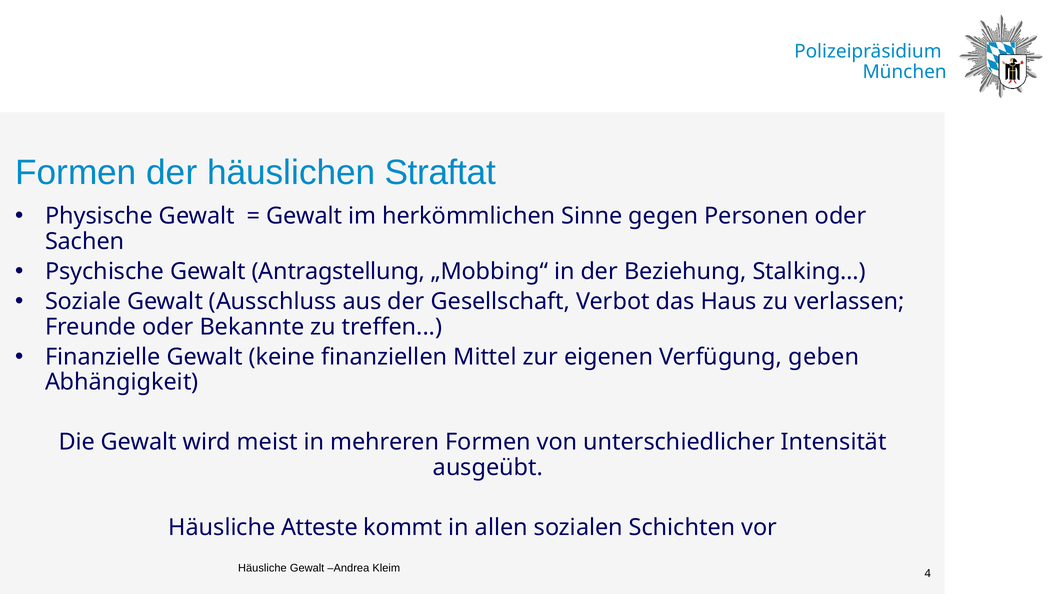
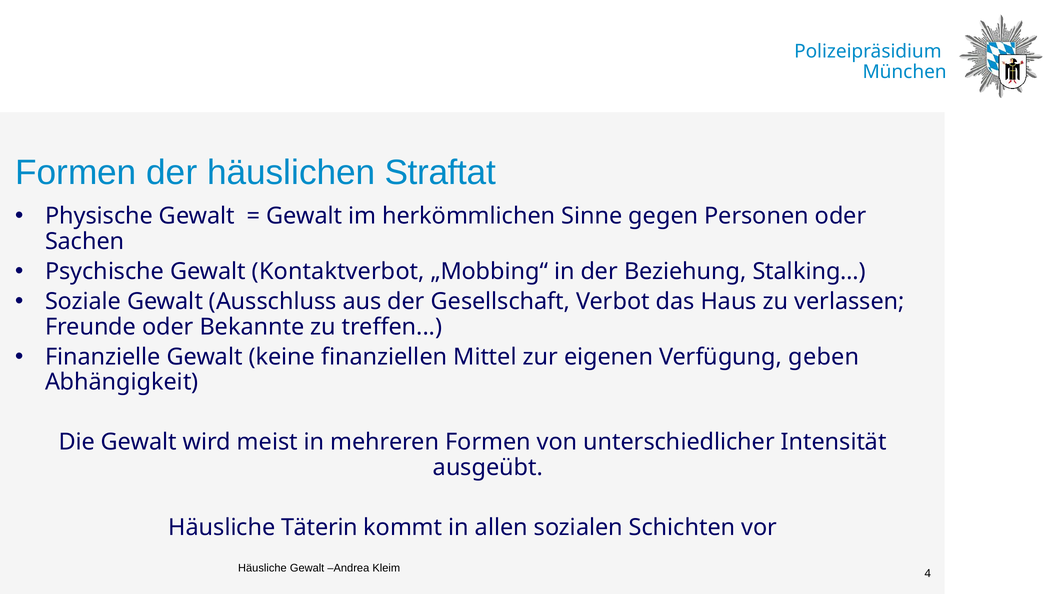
Antragstellung: Antragstellung -> Kontaktverbot
Atteste: Atteste -> Täterin
